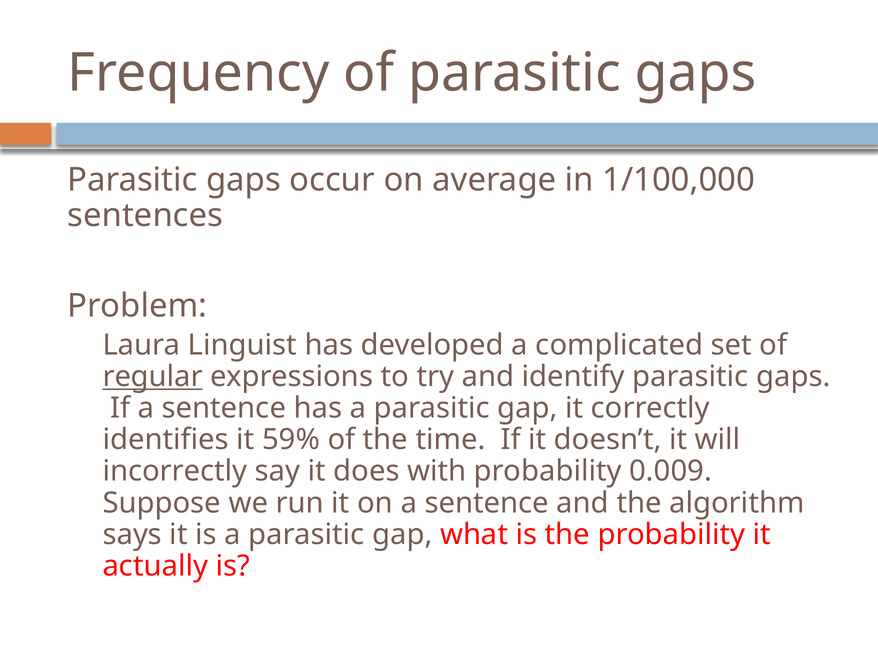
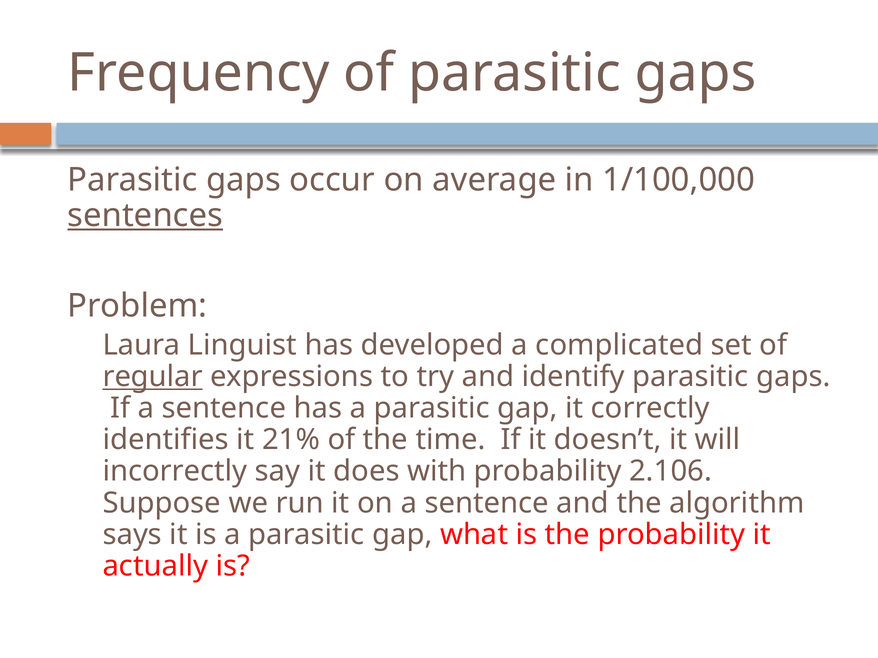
sentences underline: none -> present
59%: 59% -> 21%
0.009: 0.009 -> 2.106
